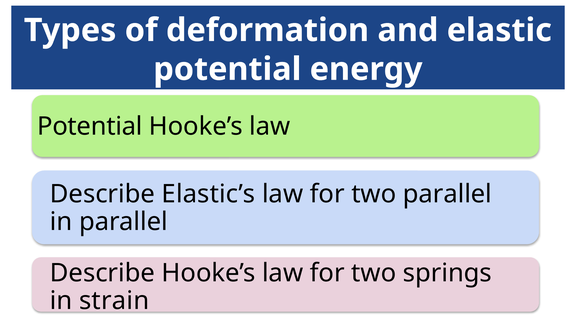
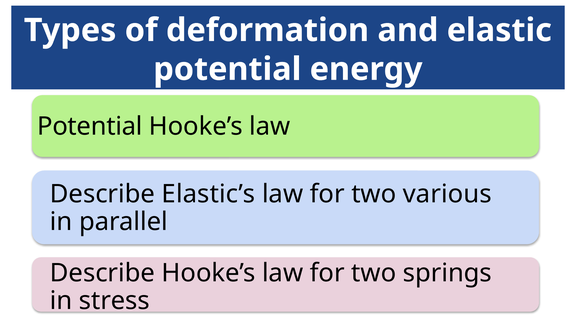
two parallel: parallel -> various
strain: strain -> stress
